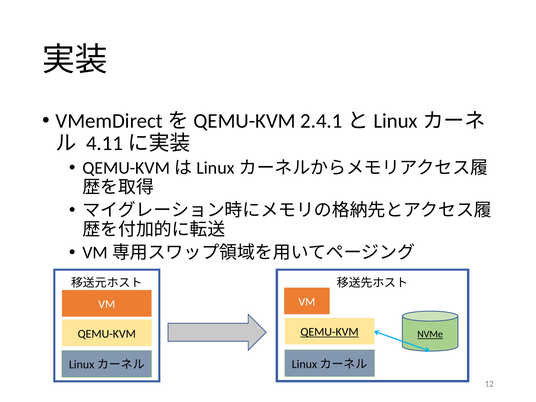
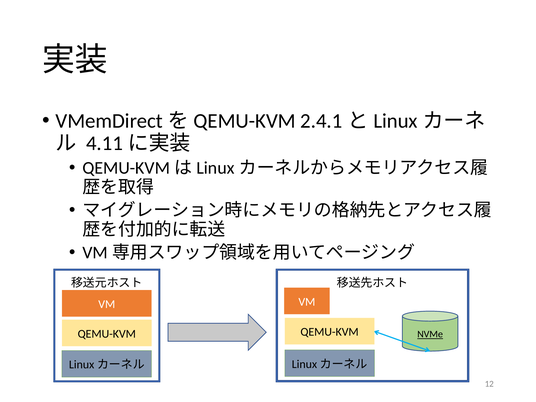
QEMU-KVM at (330, 332) underline: present -> none
